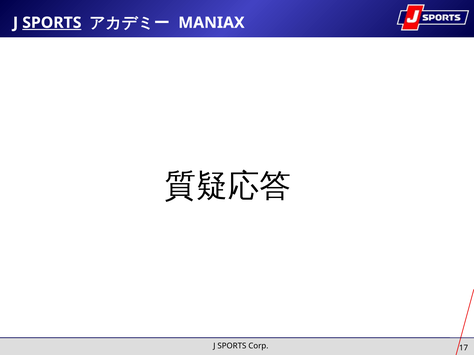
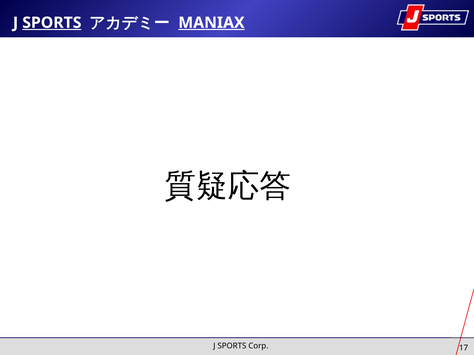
MANIAX underline: none -> present
